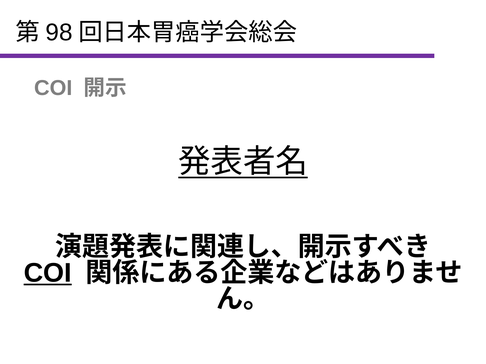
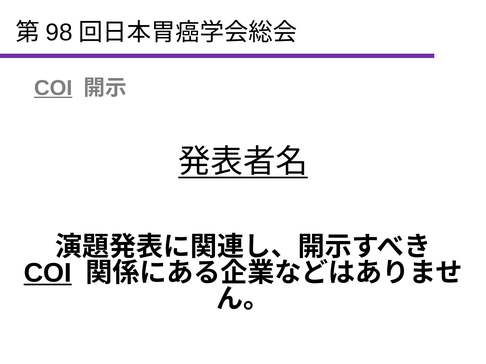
COI at (53, 88) underline: none -> present
